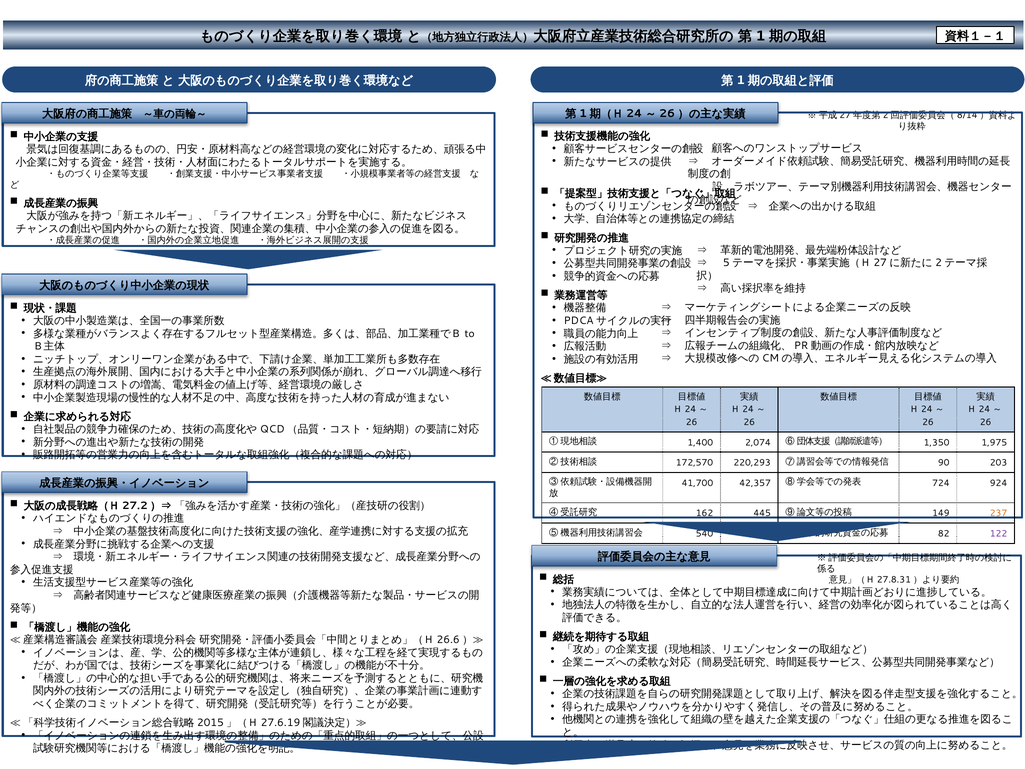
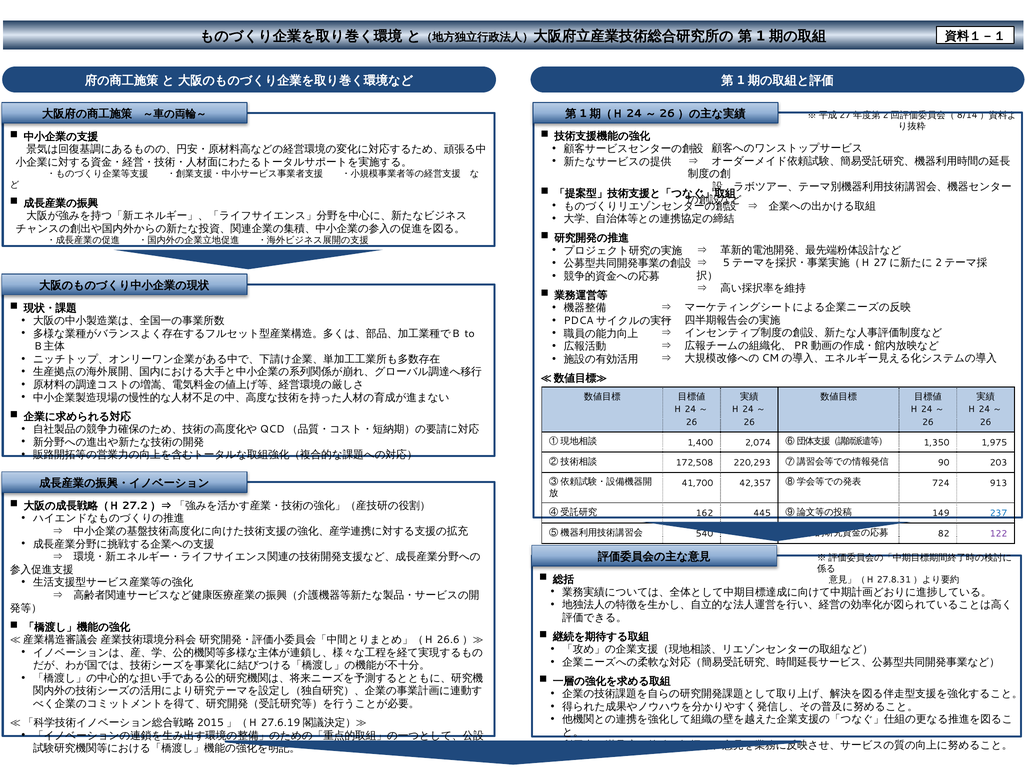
172,570: 172,570 -> 172,508
924: 924 -> 913
237 colour: orange -> blue
